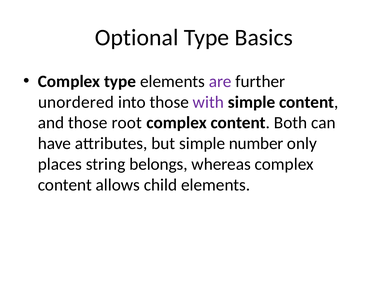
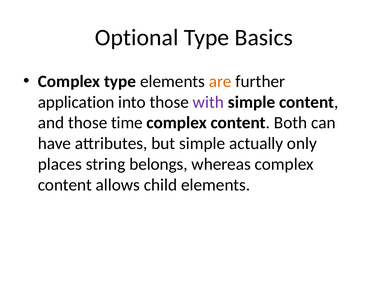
are colour: purple -> orange
unordered: unordered -> application
root: root -> time
number: number -> actually
